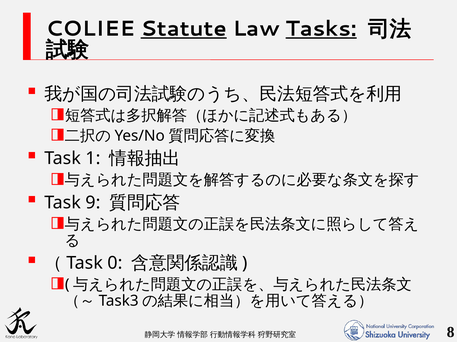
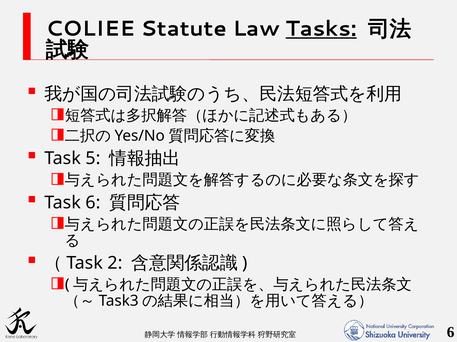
Statute underline: present -> none
1: 1 -> 5
Task 9: 9 -> 6
0: 0 -> 2
8 at (451, 333): 8 -> 6
